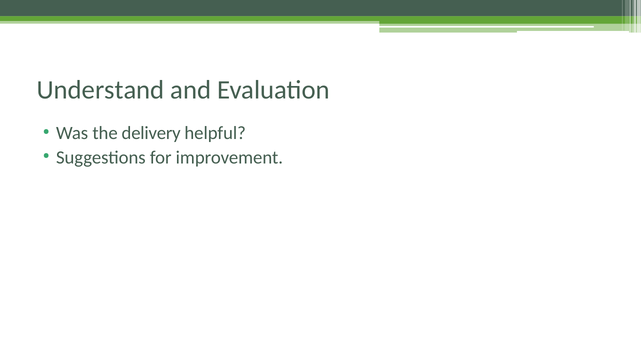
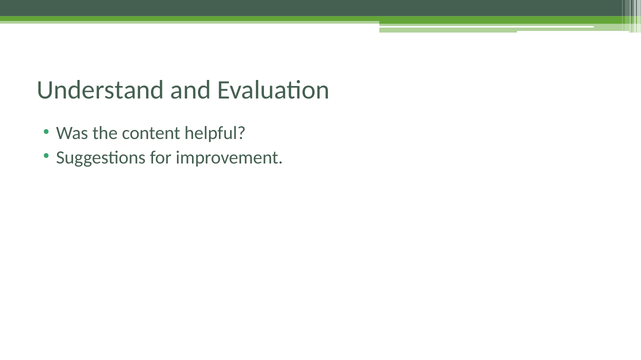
delivery: delivery -> content
